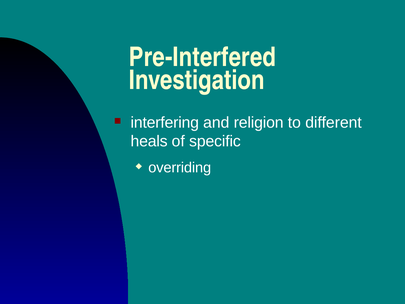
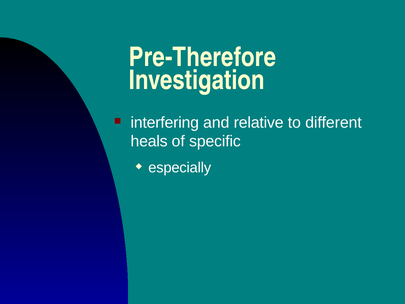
Pre-Interfered: Pre-Interfered -> Pre-Therefore
religion: religion -> relative
overriding: overriding -> especially
